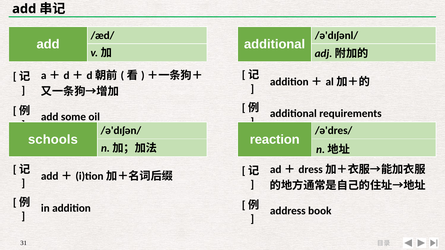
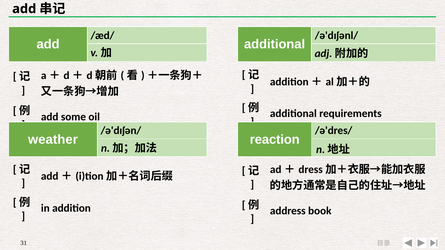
schools: schools -> weather
